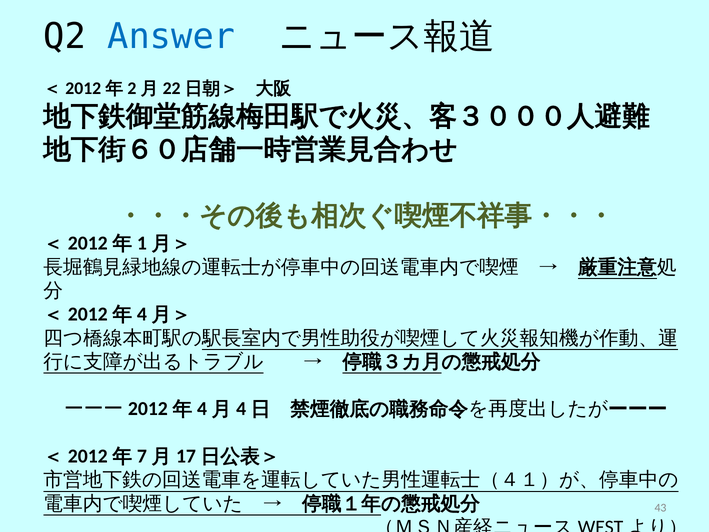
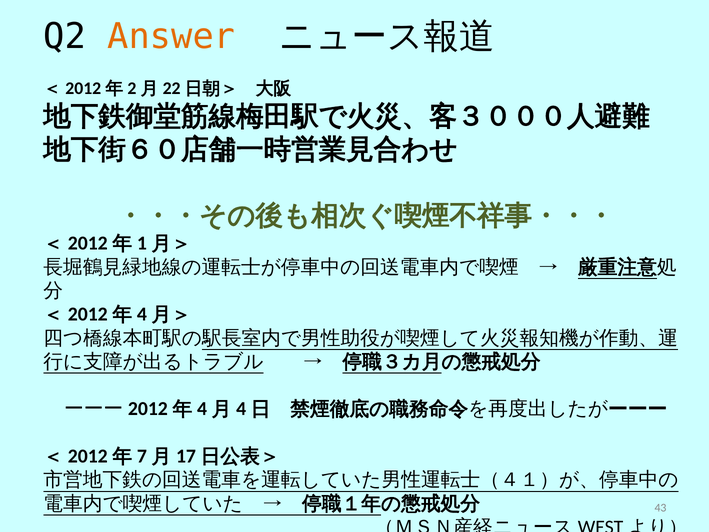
Answer colour: blue -> orange
